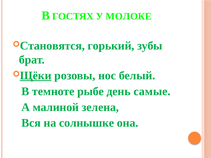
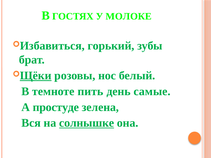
Становятся: Становятся -> Избавиться
рыбе: рыбе -> пить
малиной: малиной -> простуде
солнышке underline: none -> present
